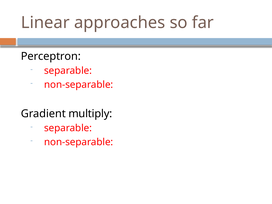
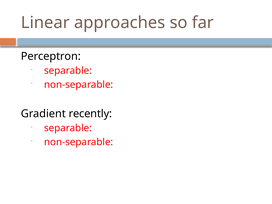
multiply: multiply -> recently
